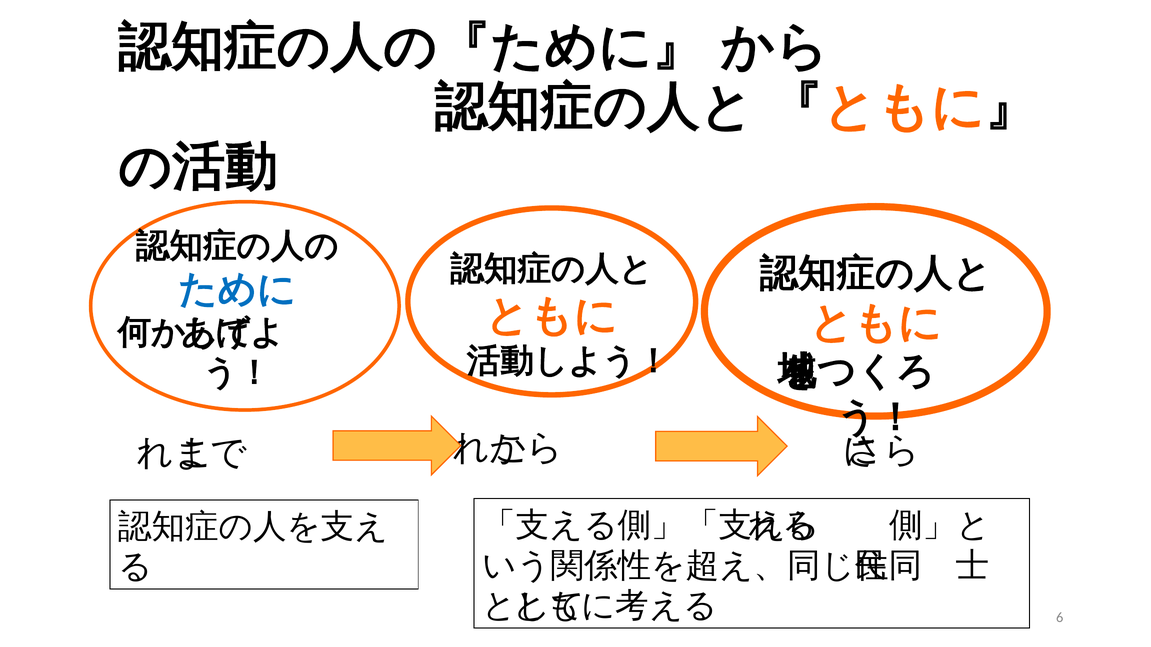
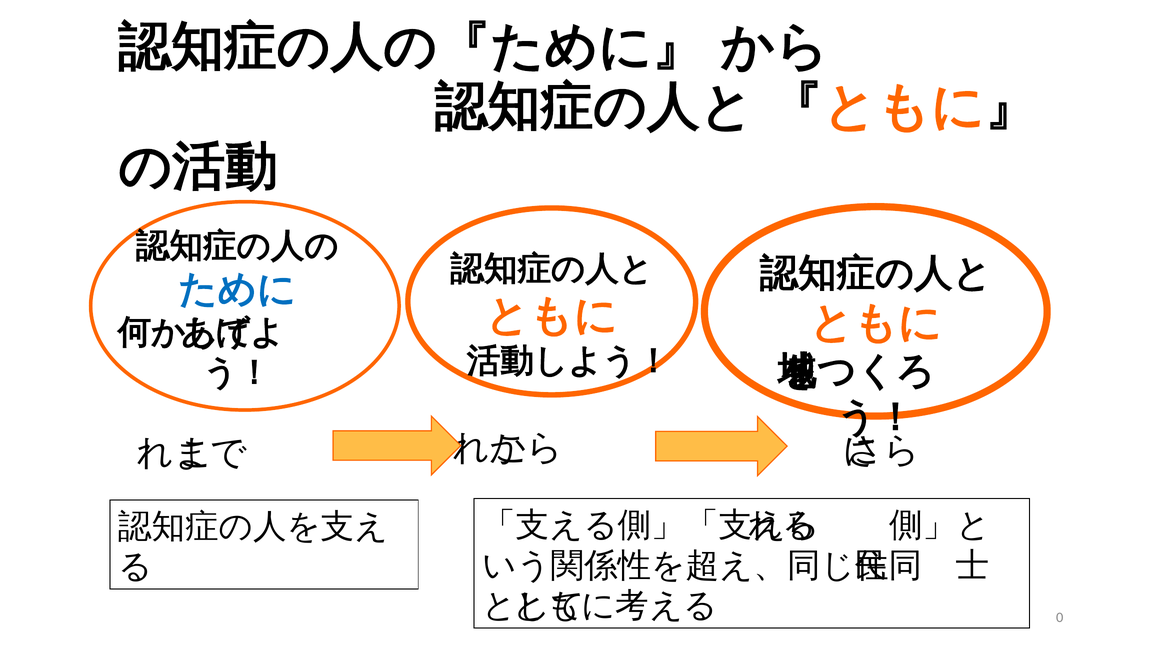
6: 6 -> 0
